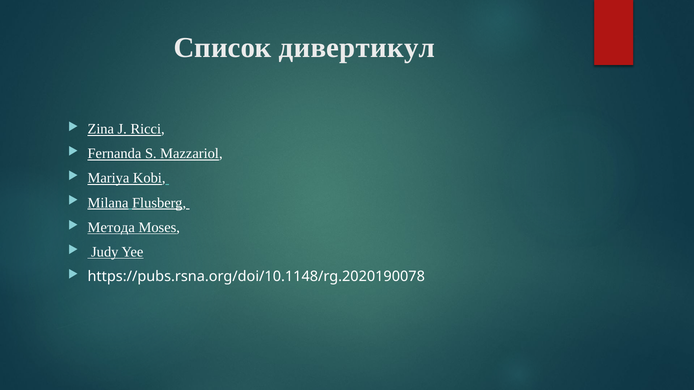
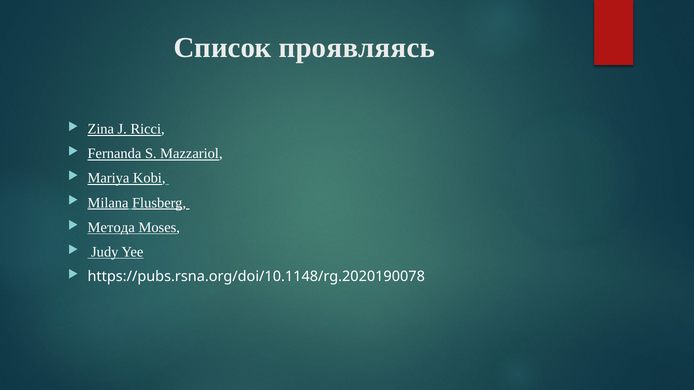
дивертикул: дивертикул -> проявляясь
